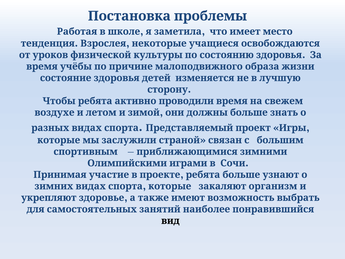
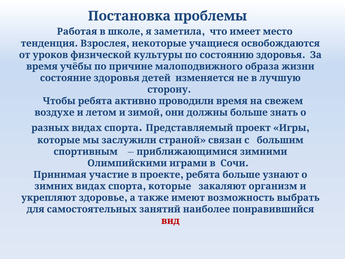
вид colour: black -> red
